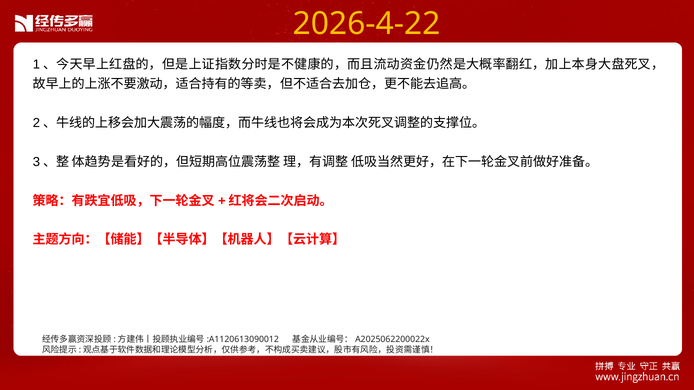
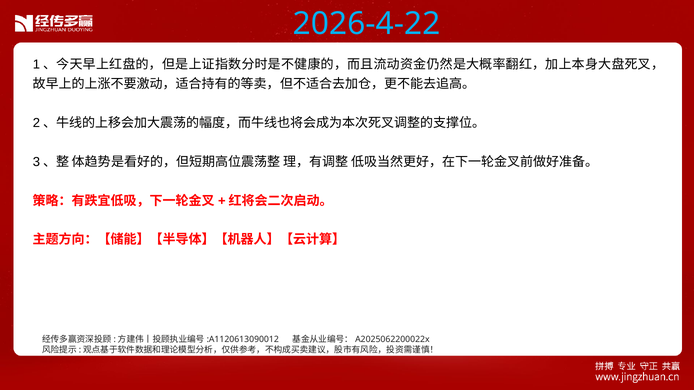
2026-4-22 colour: yellow -> light blue
